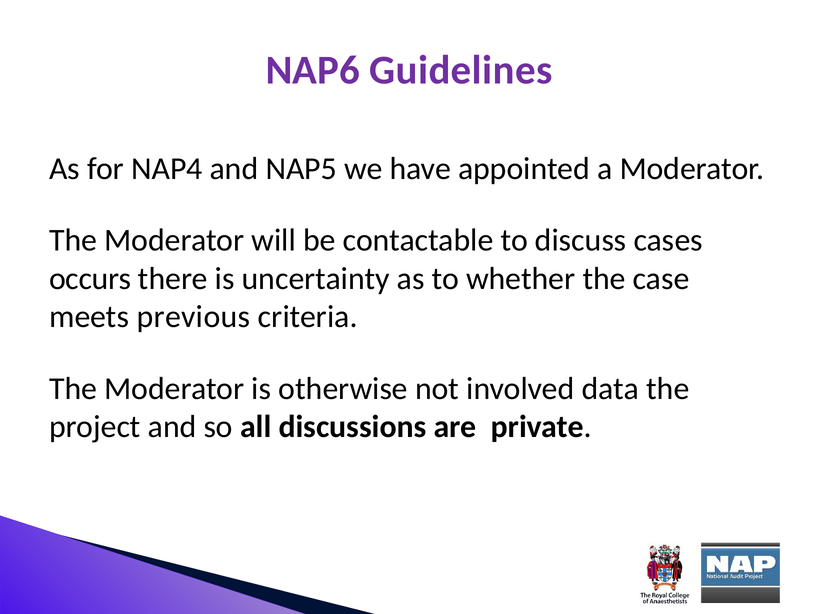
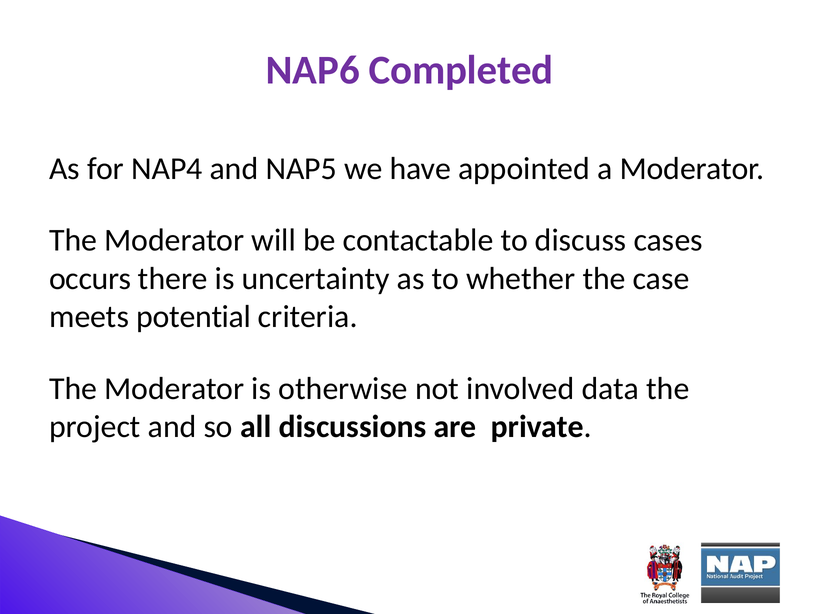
Guidelines: Guidelines -> Completed
previous: previous -> potential
